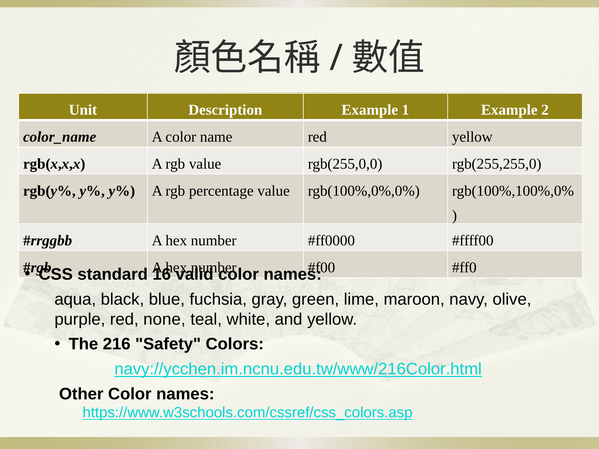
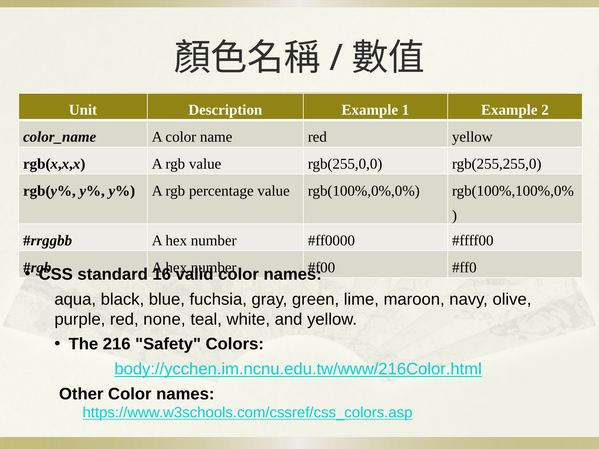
navy://ycchen.im.ncnu.edu.tw/www/216Color.html: navy://ycchen.im.ncnu.edu.tw/www/216Color.html -> body://ycchen.im.ncnu.edu.tw/www/216Color.html
